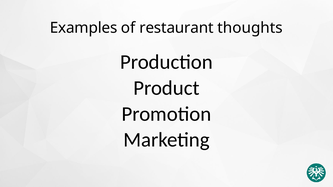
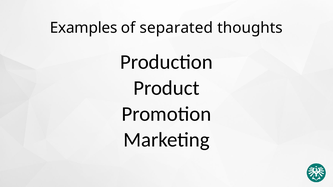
restaurant: restaurant -> separated
